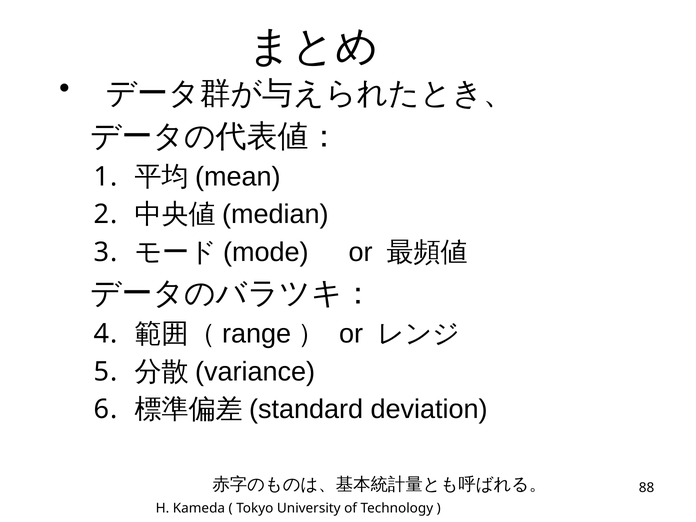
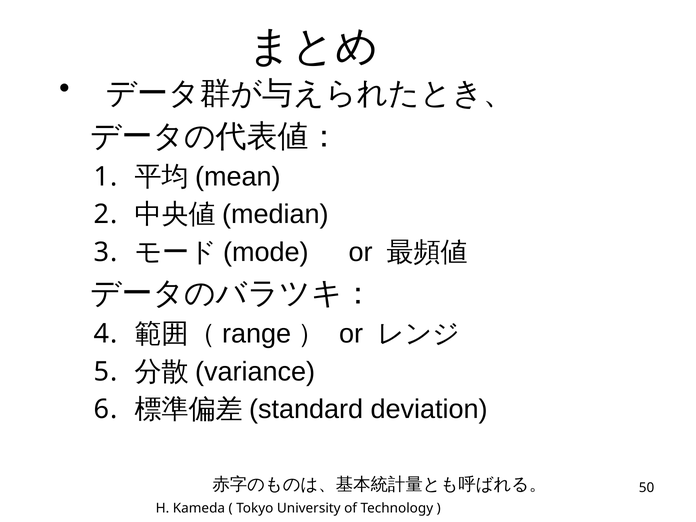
88: 88 -> 50
